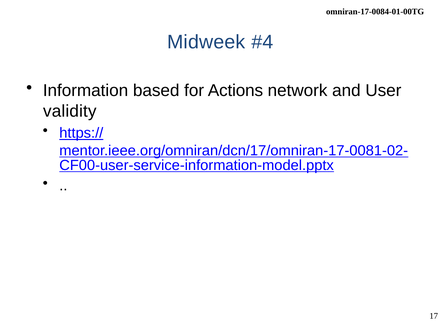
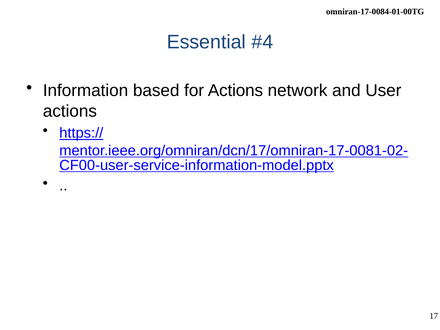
Midweek: Midweek -> Essential
validity at (70, 111): validity -> actions
